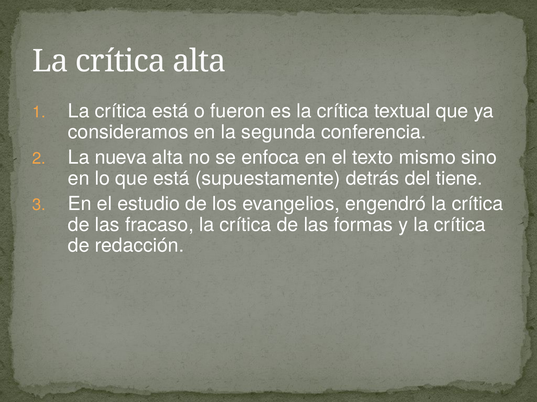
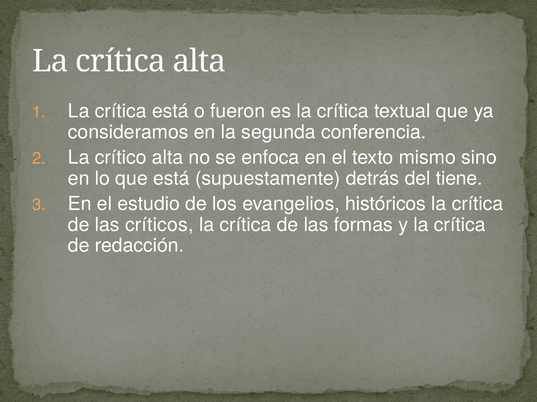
nueva: nueva -> crítico
engendró: engendró -> históricos
fracaso: fracaso -> críticos
